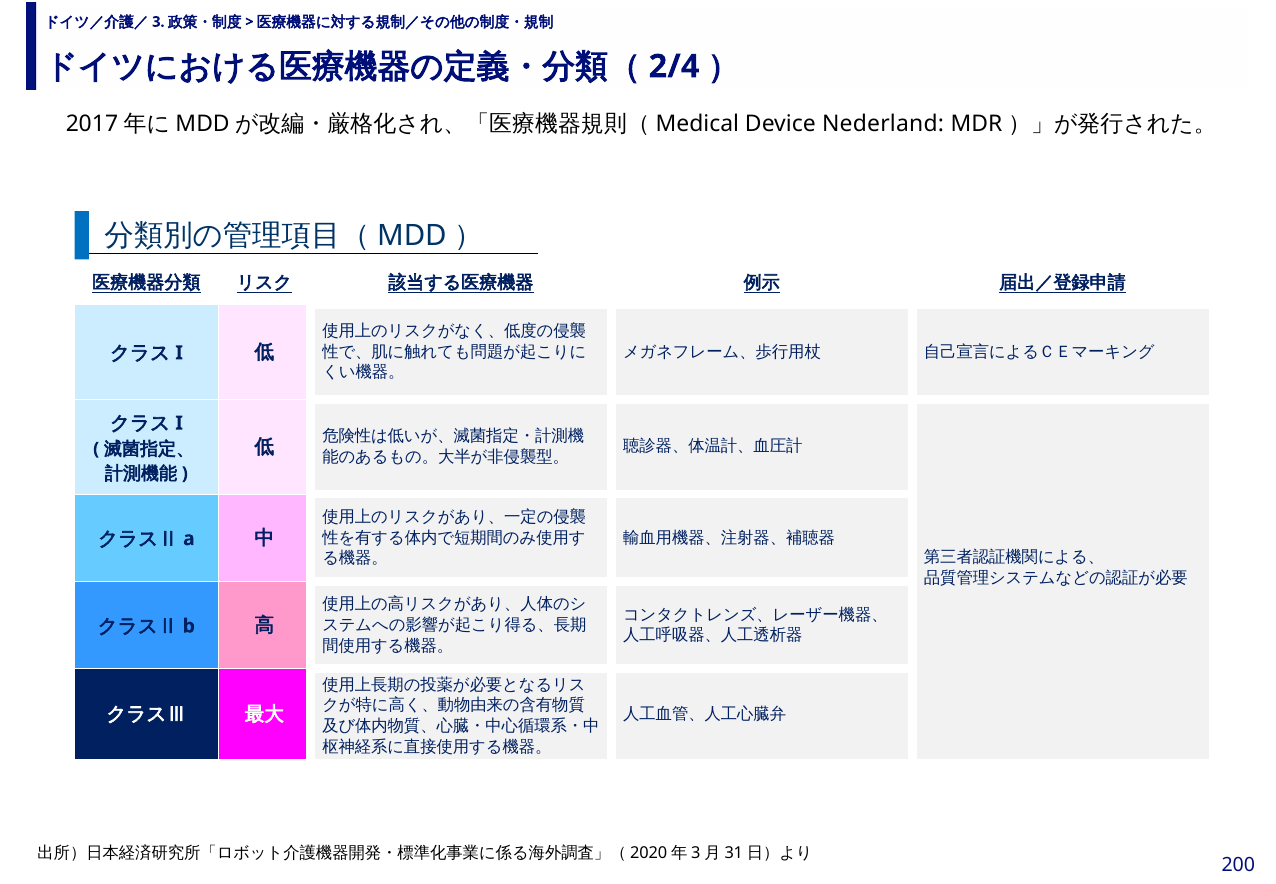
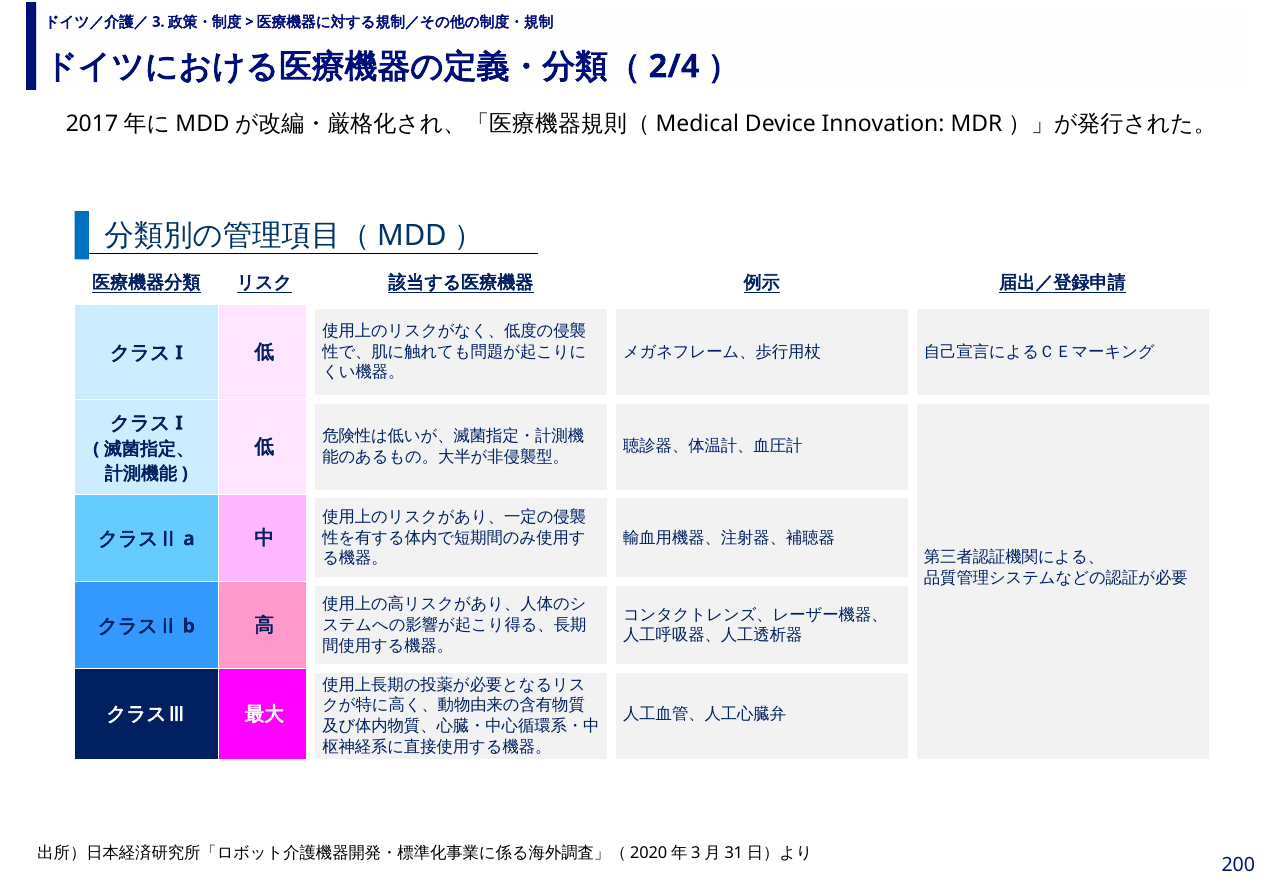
Nederland: Nederland -> Innovation
